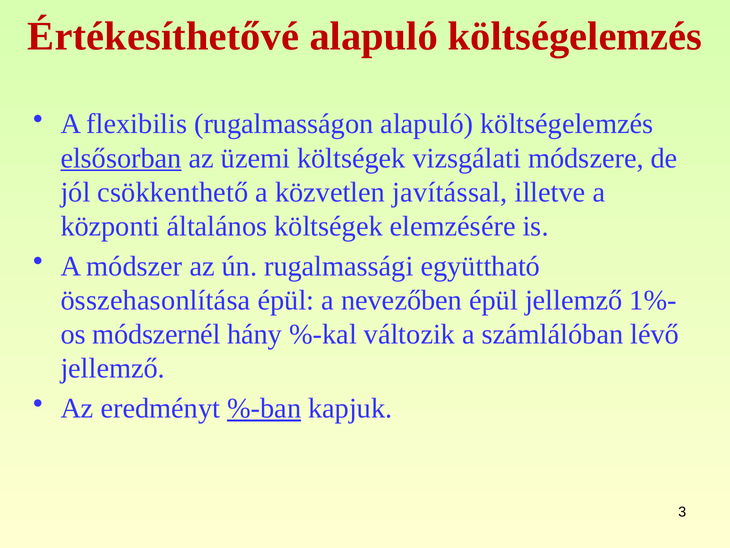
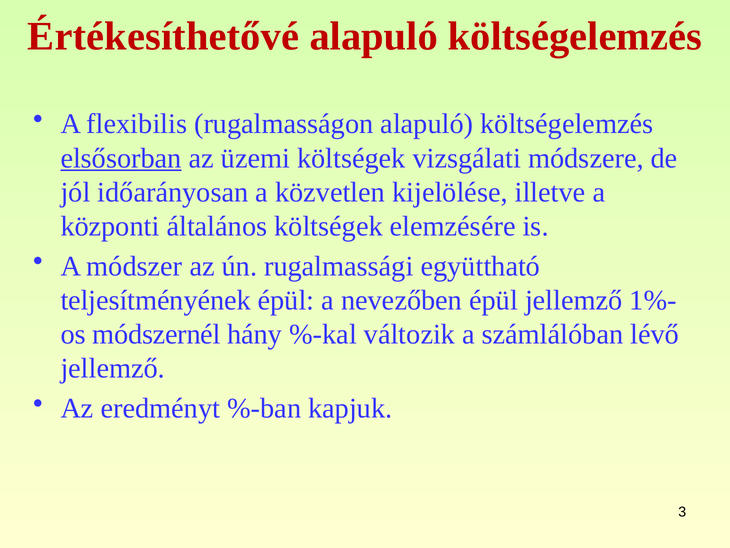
csökkenthető: csökkenthető -> időarányosan
javítással: javítással -> kijelölése
összehasonlítása: összehasonlítása -> teljesítményének
%-ban underline: present -> none
